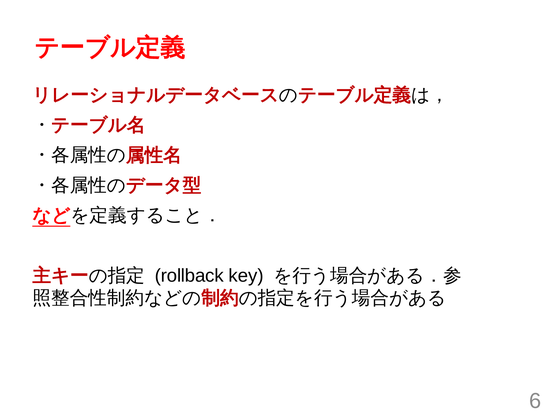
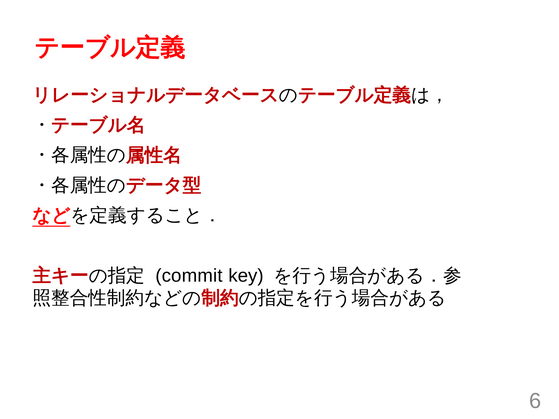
rollback: rollback -> commit
